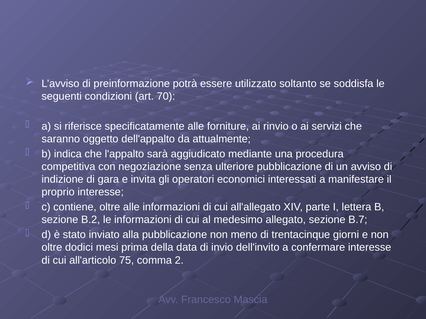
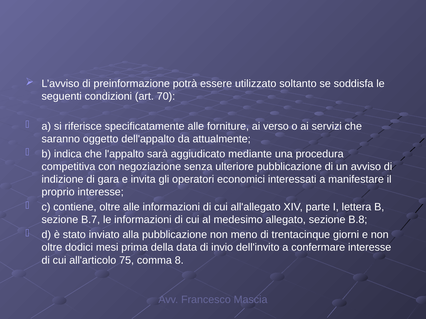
rinvio: rinvio -> verso
B.2: B.2 -> B.7
B.7: B.7 -> B.8
2: 2 -> 8
